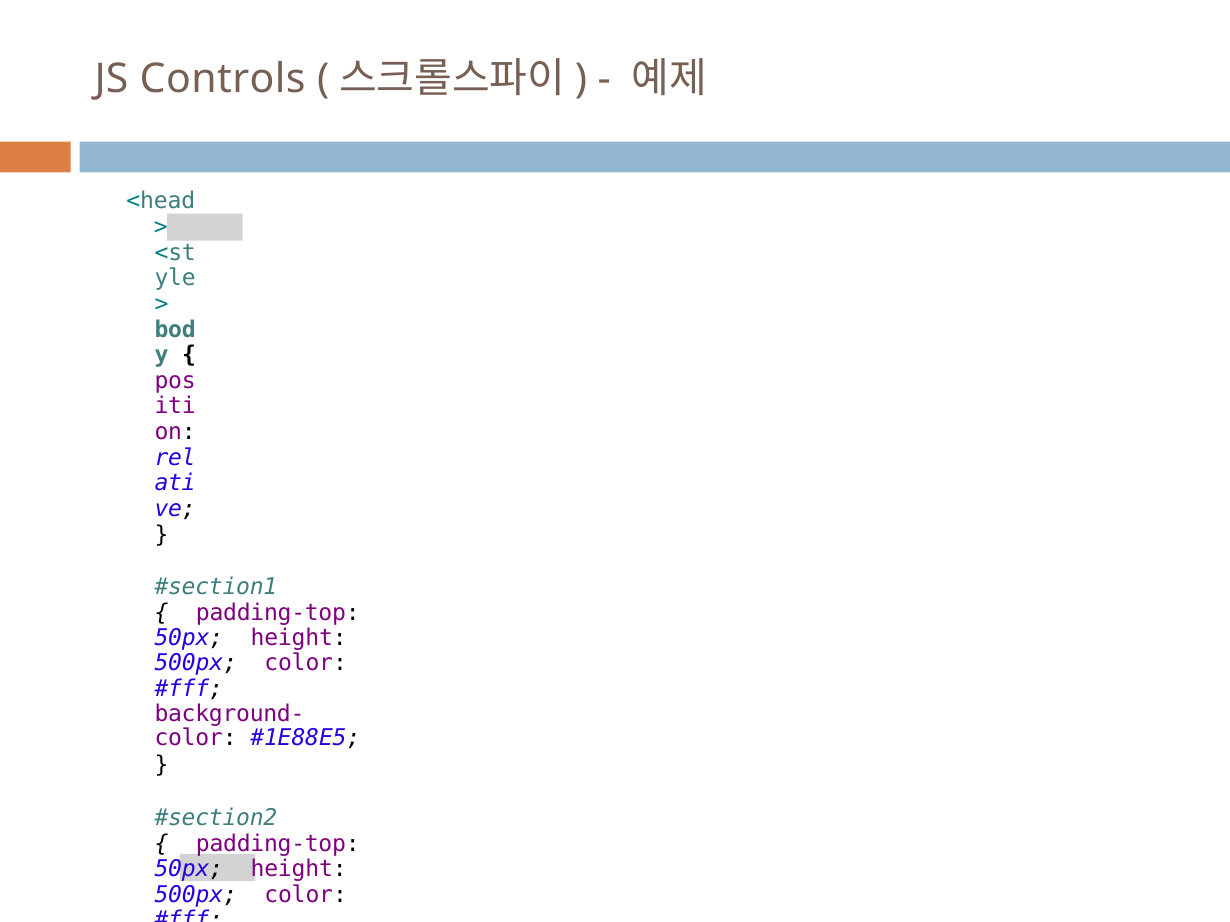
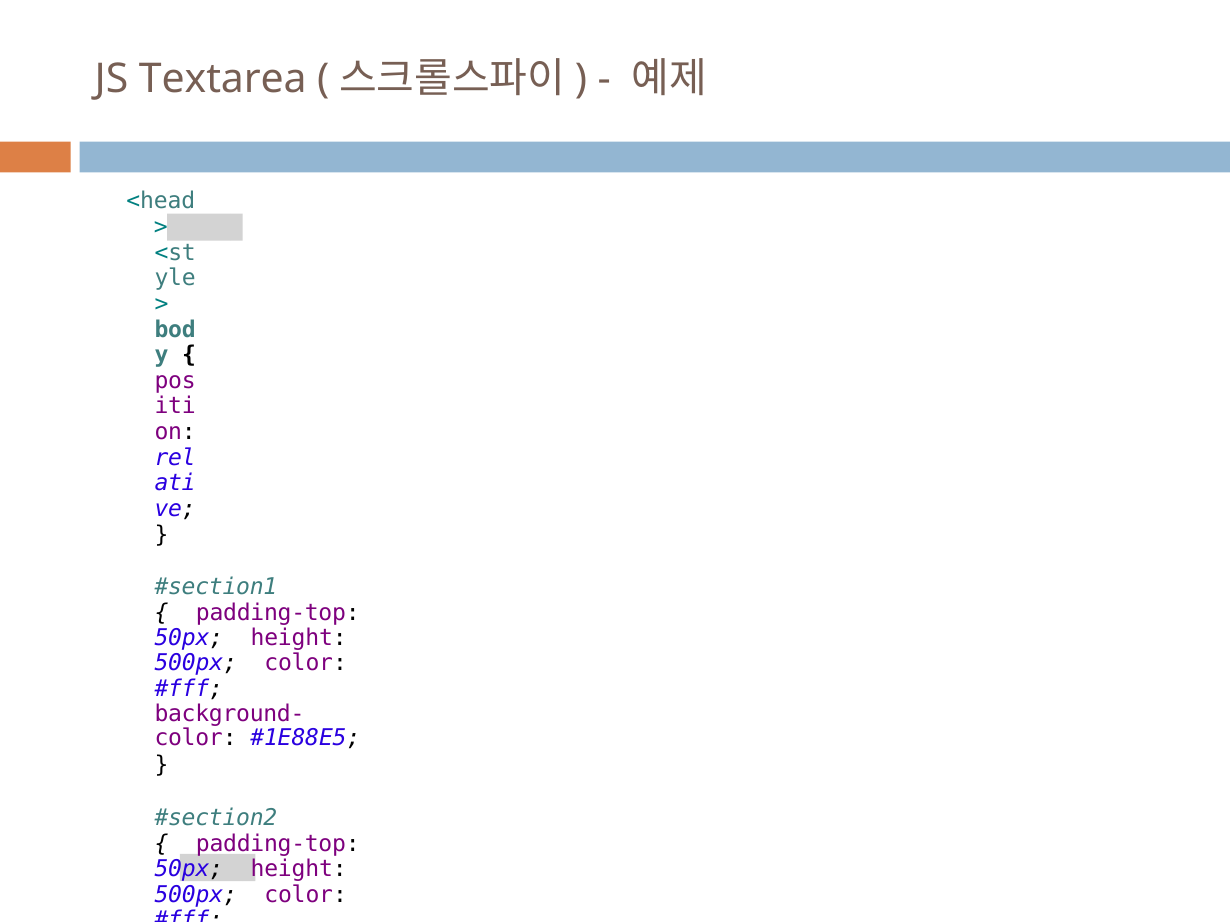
Controls: Controls -> Textarea
